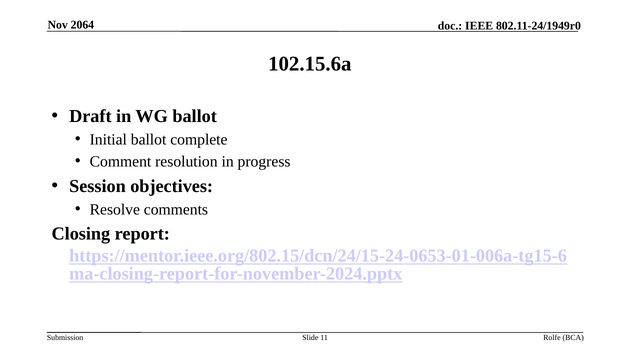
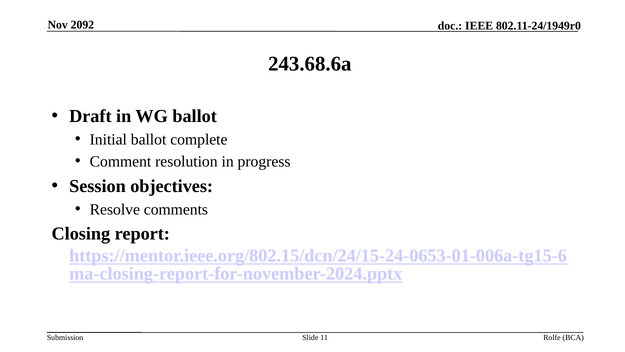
2064: 2064 -> 2092
102.15.6a: 102.15.6a -> 243.68.6a
